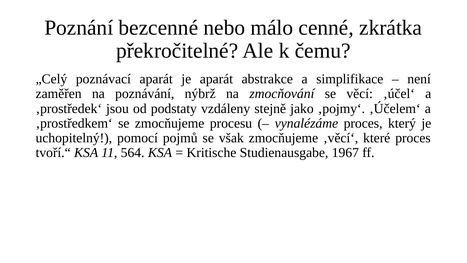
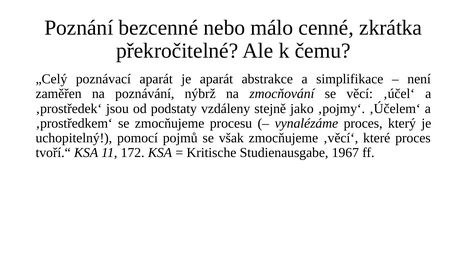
564: 564 -> 172
